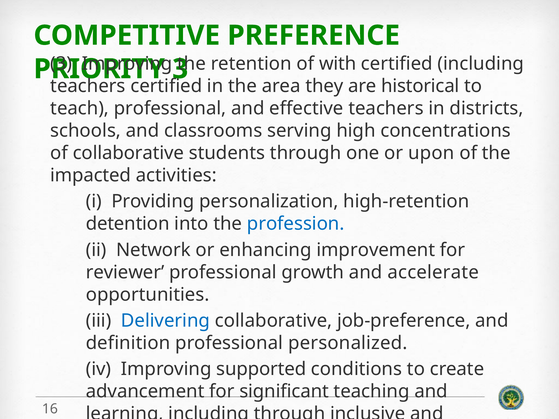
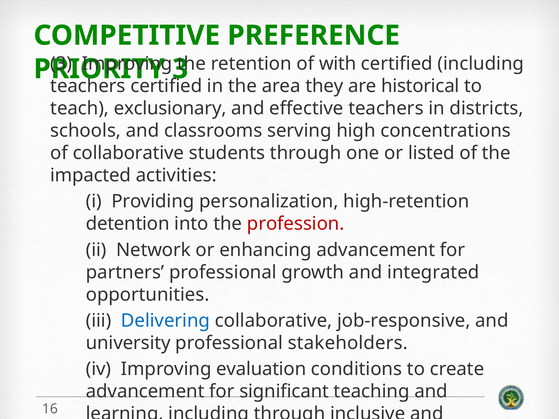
teach professional: professional -> exclusionary
upon: upon -> listed
profession colour: blue -> red
enhancing improvement: improvement -> advancement
reviewer: reviewer -> partners
accelerate: accelerate -> integrated
job-preference: job-preference -> job-responsive
definition: definition -> university
personalized: personalized -> stakeholders
supported: supported -> evaluation
